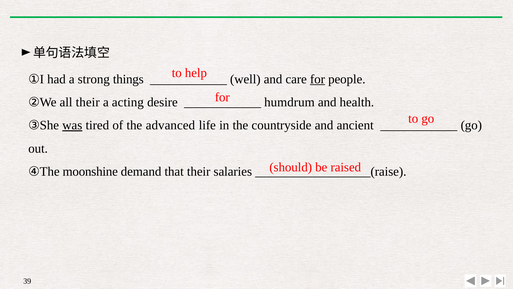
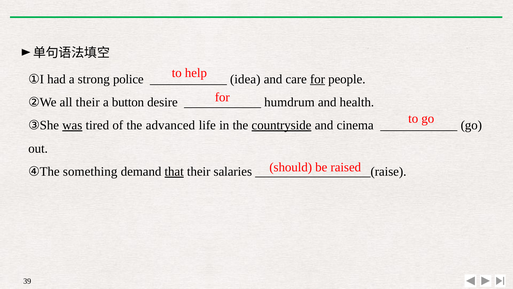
things: things -> police
well: well -> idea
acting: acting -> button
countryside underline: none -> present
ancient: ancient -> cinema
moonshine: moonshine -> something
that underline: none -> present
